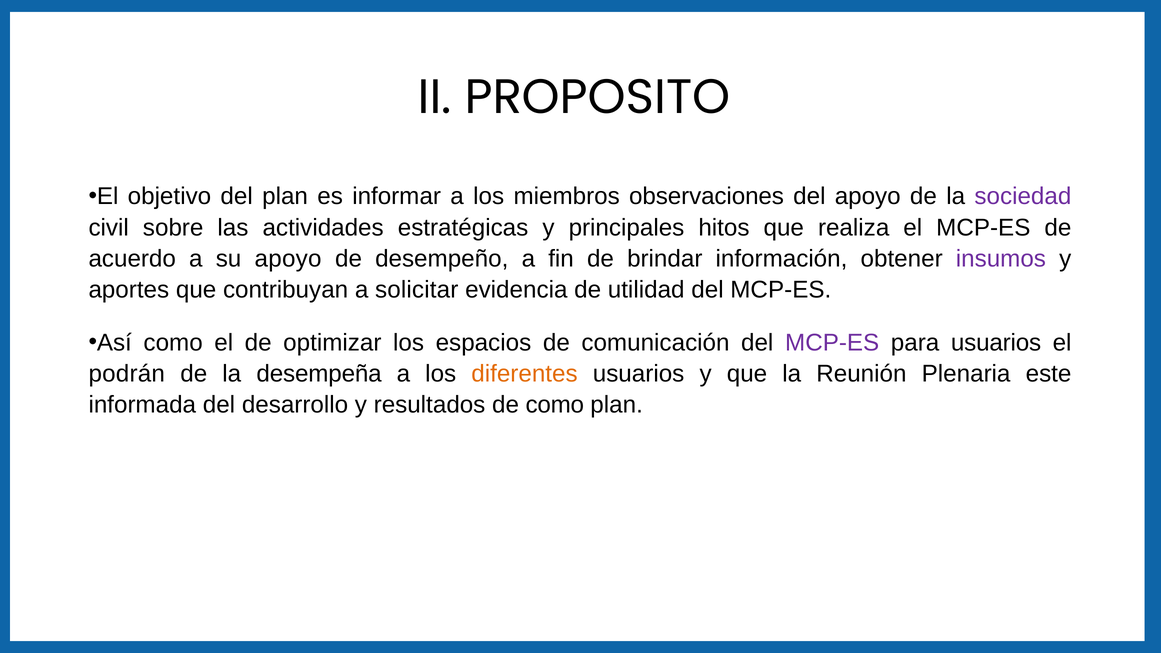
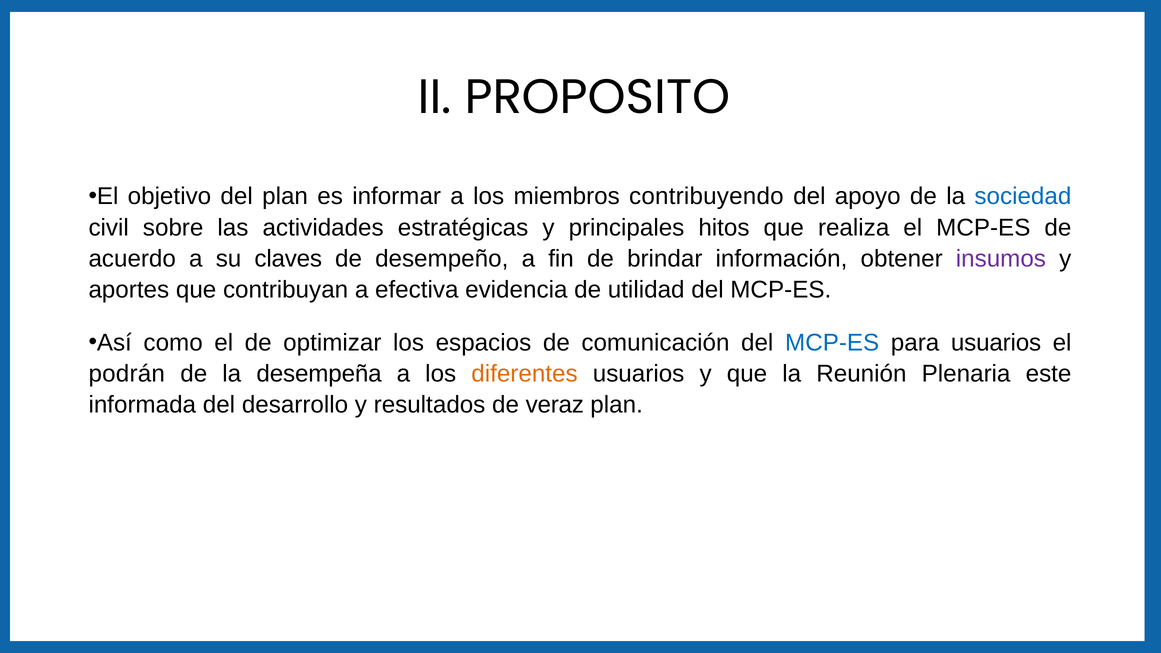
observaciones: observaciones -> contribuyendo
sociedad colour: purple -> blue
su apoyo: apoyo -> claves
solicitar: solicitar -> efectiva
MCP-ES at (832, 343) colour: purple -> blue
de como: como -> veraz
